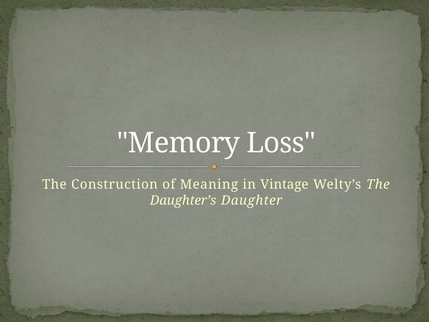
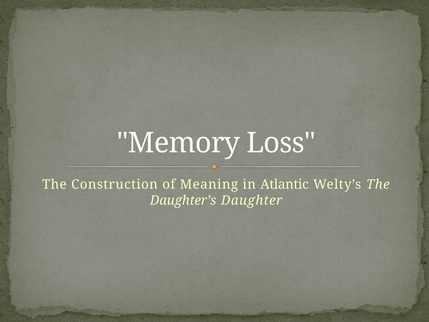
Vintage: Vintage -> Atlantic
